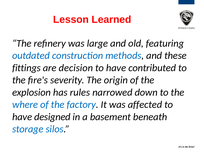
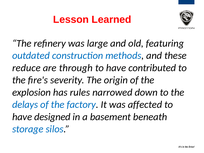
fittings: fittings -> reduce
decision: decision -> through
where: where -> delays
